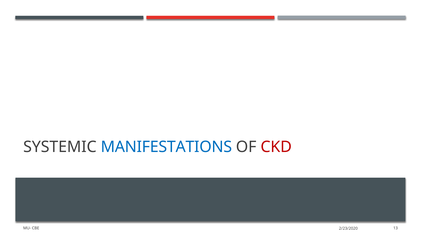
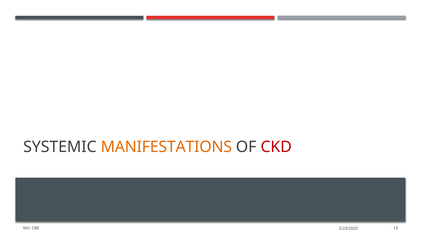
MANIFESTATIONS colour: blue -> orange
